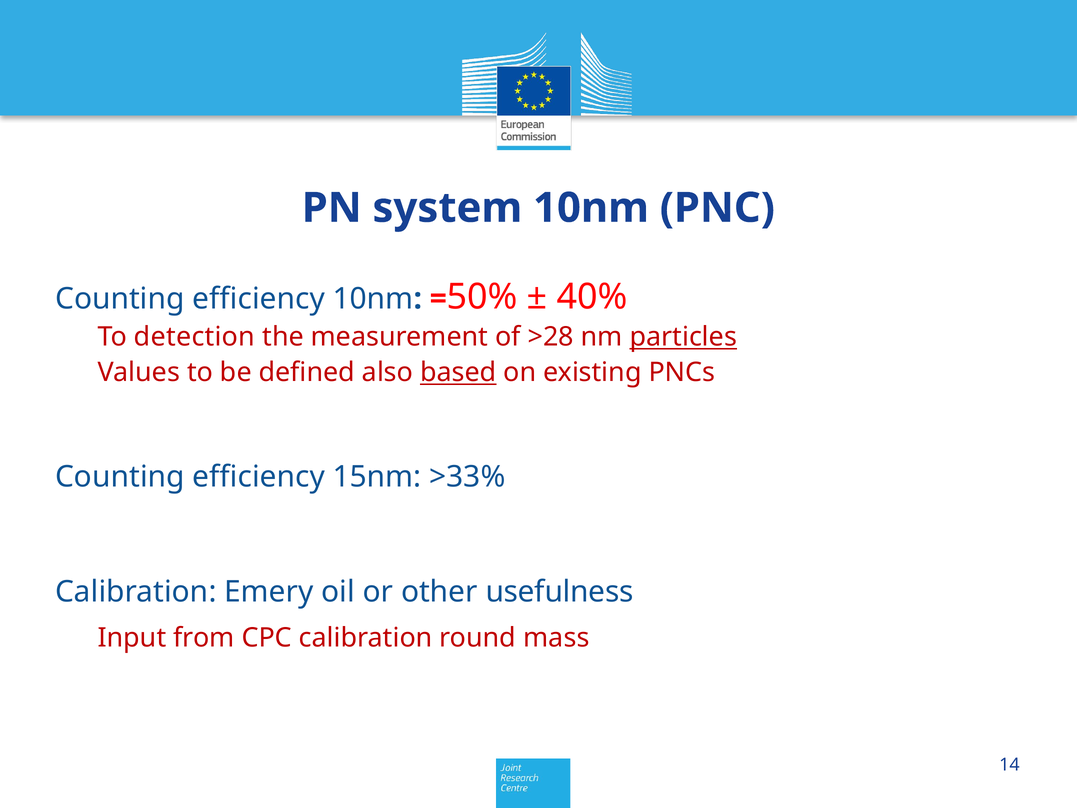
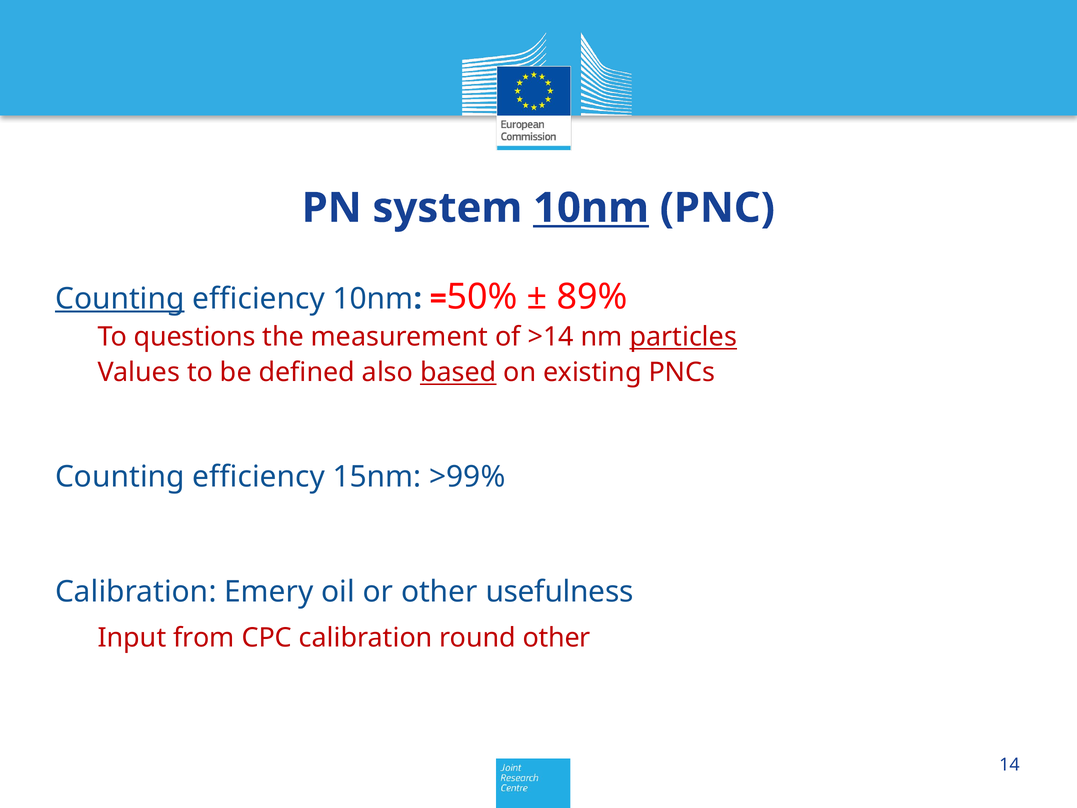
10nm at (591, 208) underline: none -> present
Counting at (120, 299) underline: none -> present
40%: 40% -> 89%
detection: detection -> questions
>28: >28 -> >14
>33%: >33% -> >99%
round mass: mass -> other
